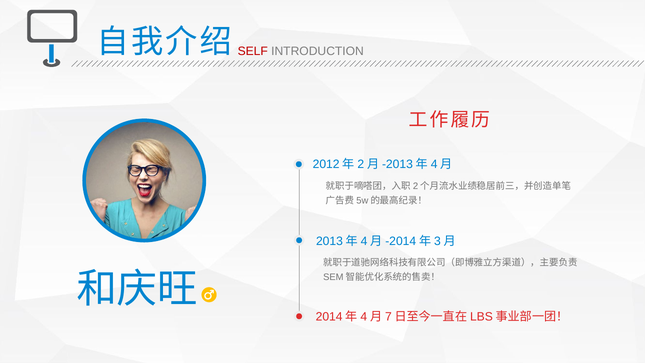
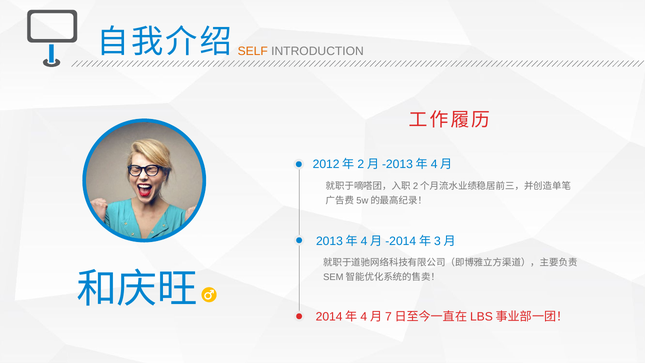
SELF colour: red -> orange
